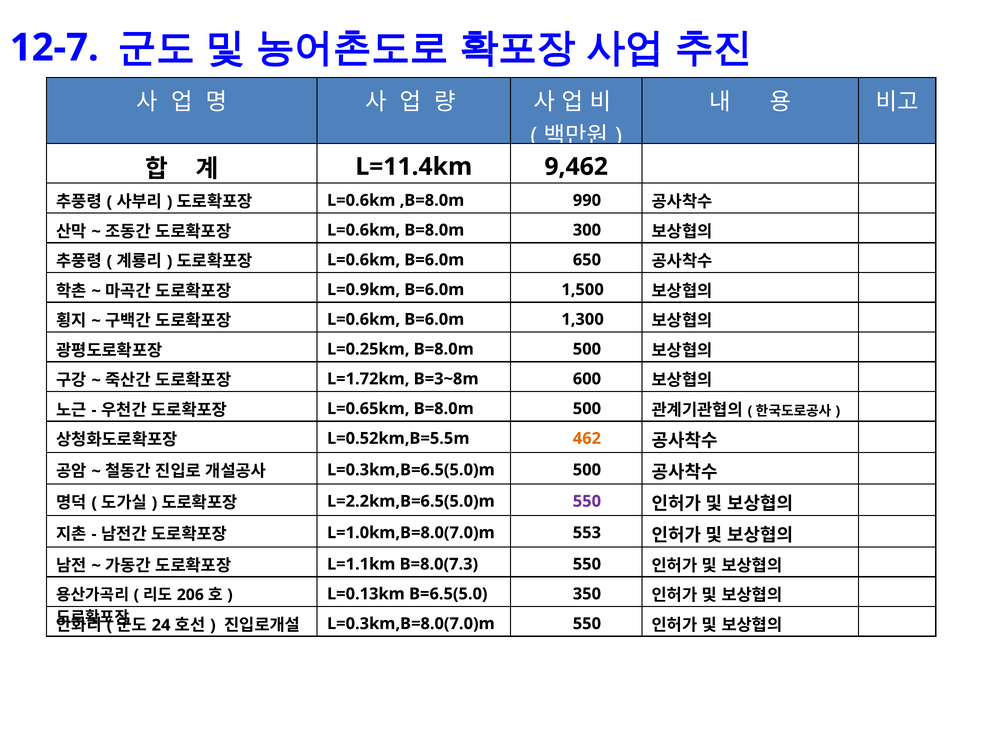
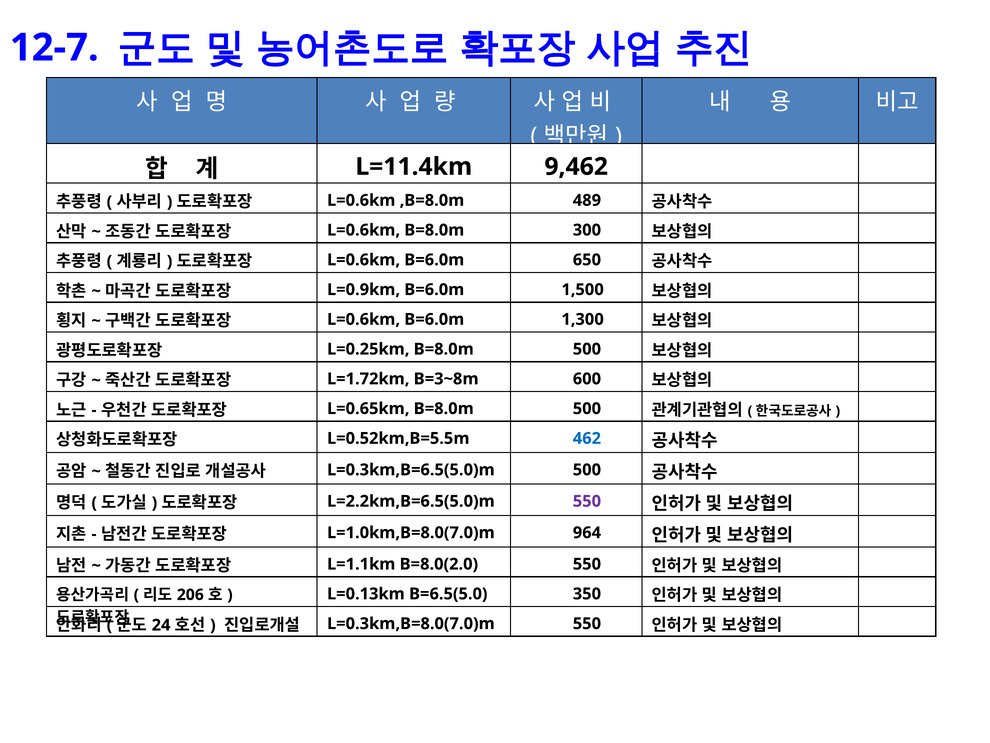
990: 990 -> 489
462 colour: orange -> blue
553: 553 -> 964
B=8.0(7.3: B=8.0(7.3 -> B=8.0(2.0
